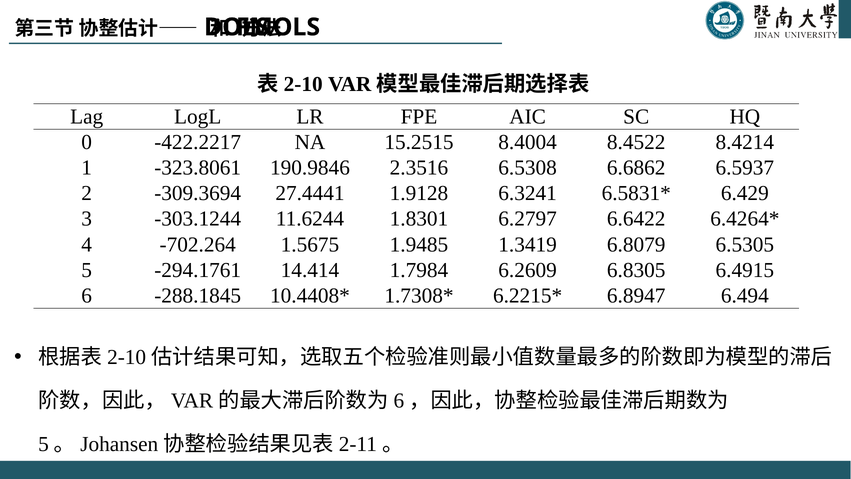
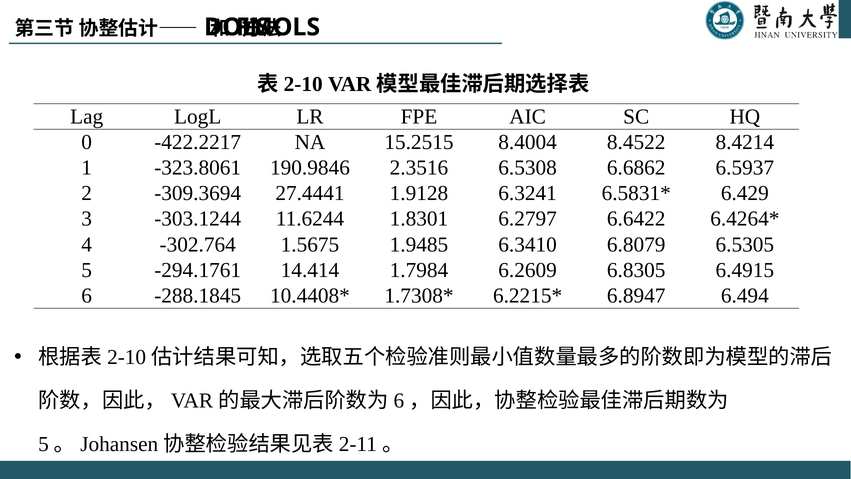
-702.264: -702.264 -> -302.764
1.3419: 1.3419 -> 6.3410
